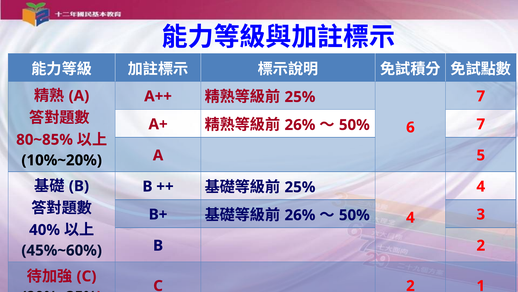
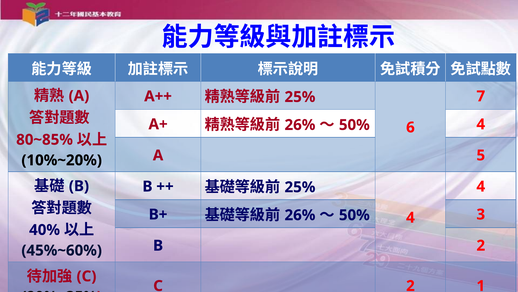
7 at (481, 124): 7 -> 4
